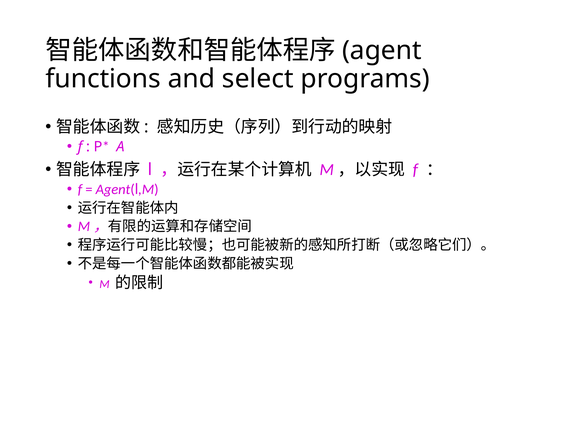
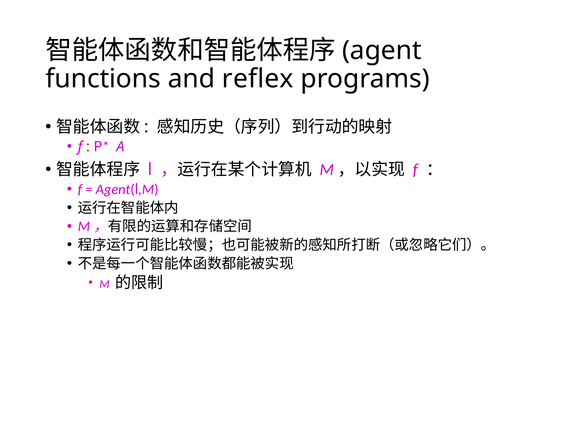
select: select -> reflex
